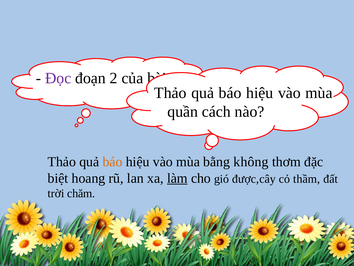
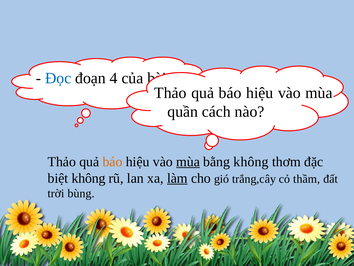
Đọc colour: purple -> blue
2: 2 -> 4
mùa at (188, 161) underline: none -> present
biệt hoang: hoang -> không
được,cây: được,cây -> trắng,cây
chăm: chăm -> bùng
